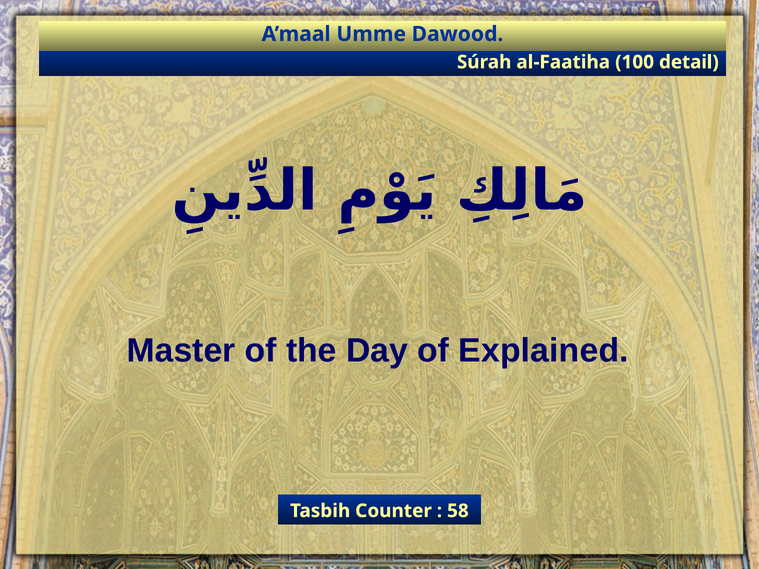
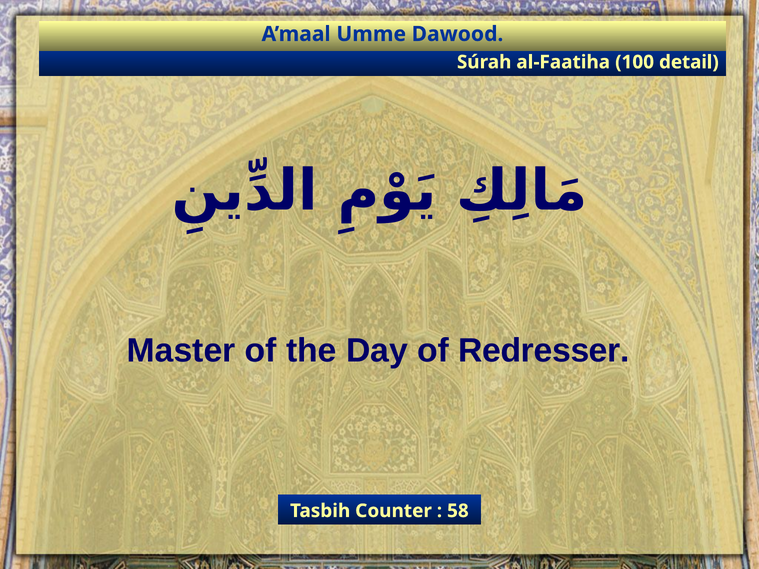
Explained: Explained -> Redresser
